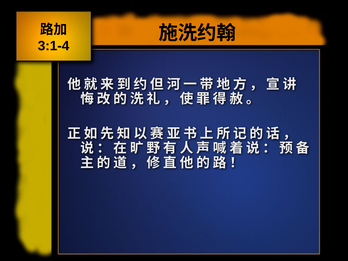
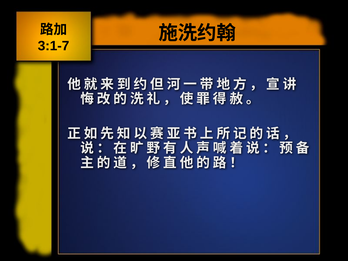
3:1-4: 3:1-4 -> 3:1-7
